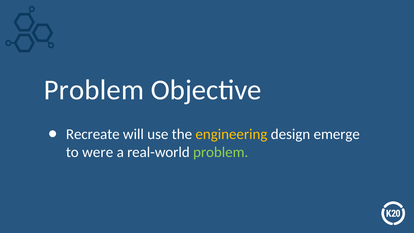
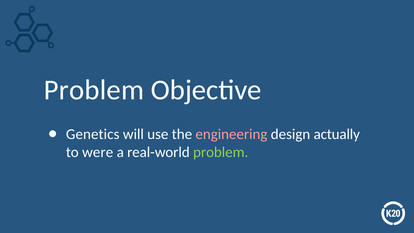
Recreate: Recreate -> Genetics
engineering colour: yellow -> pink
emerge: emerge -> actually
